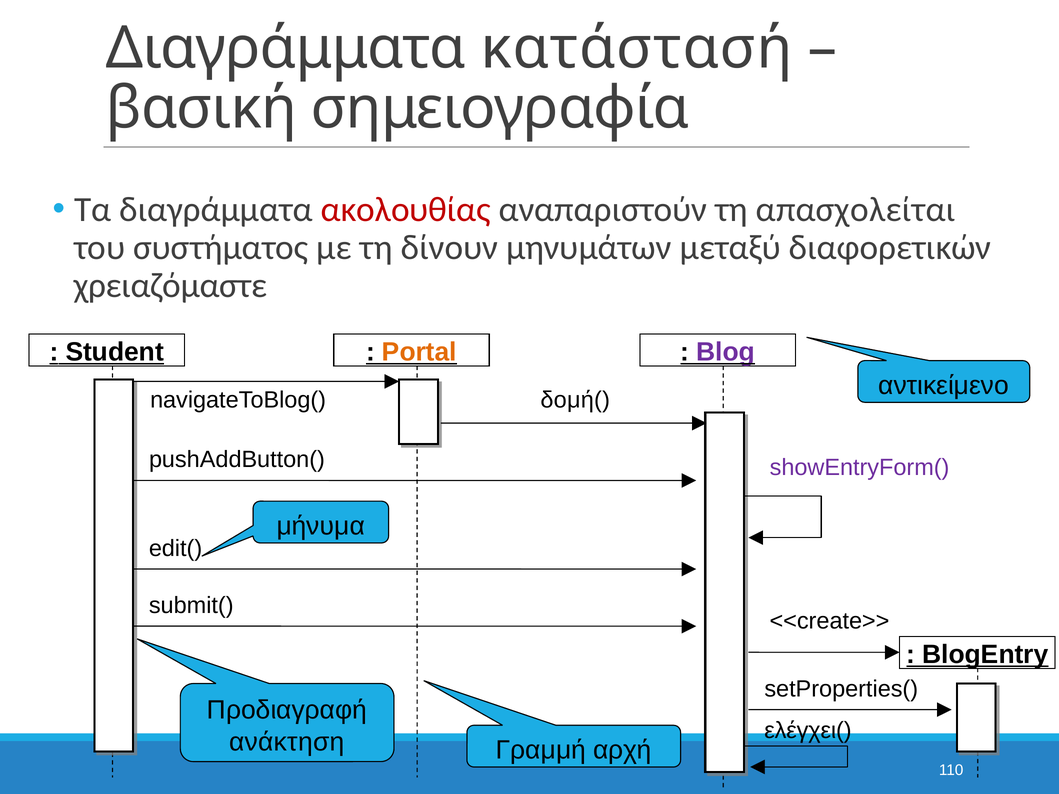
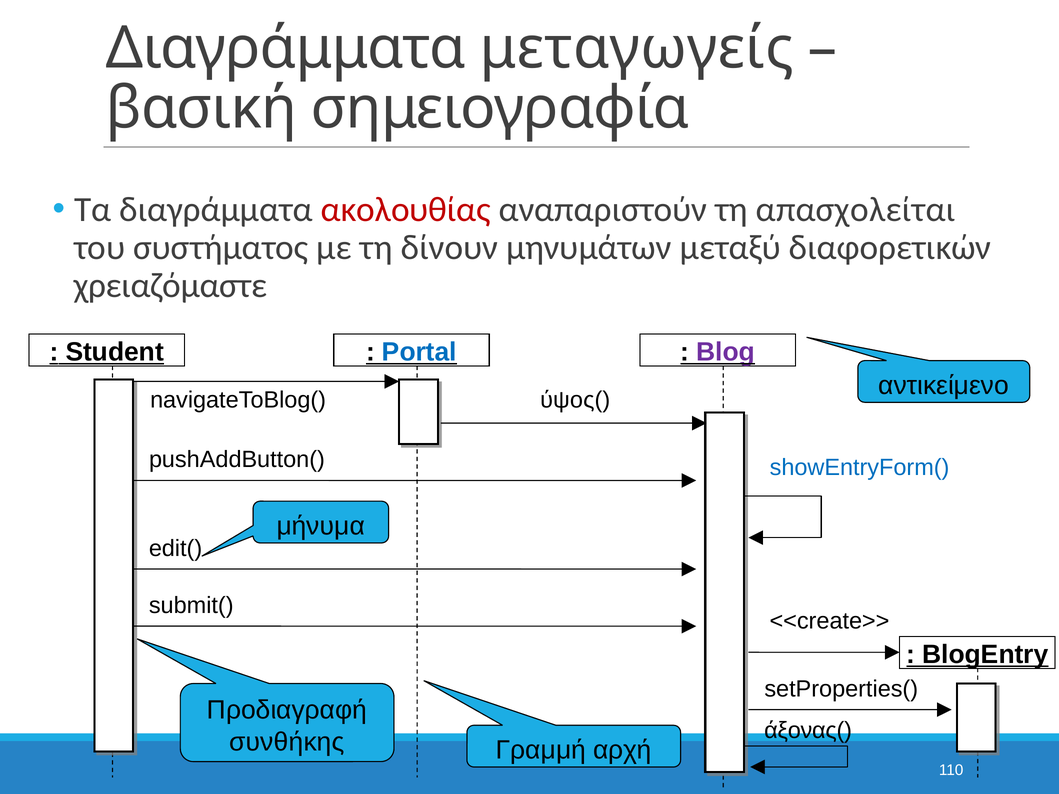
κατάστασή: κατάστασή -> μεταγωγείς
Portal colour: orange -> blue
δομή(: δομή( -> ύψος(
showEntryForm( colour: purple -> blue
ελέγχει(: ελέγχει( -> άξονας(
ανάκτηση: ανάκτηση -> συνθήκης
